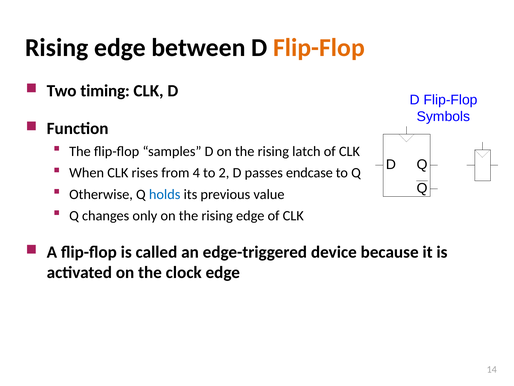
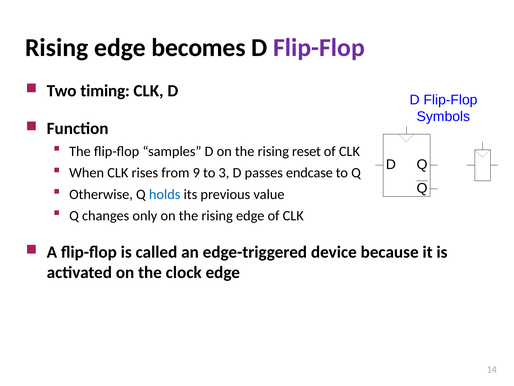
between: between -> becomes
Flip-Flop at (319, 48) colour: orange -> purple
latch: latch -> reset
4: 4 -> 9
2: 2 -> 3
